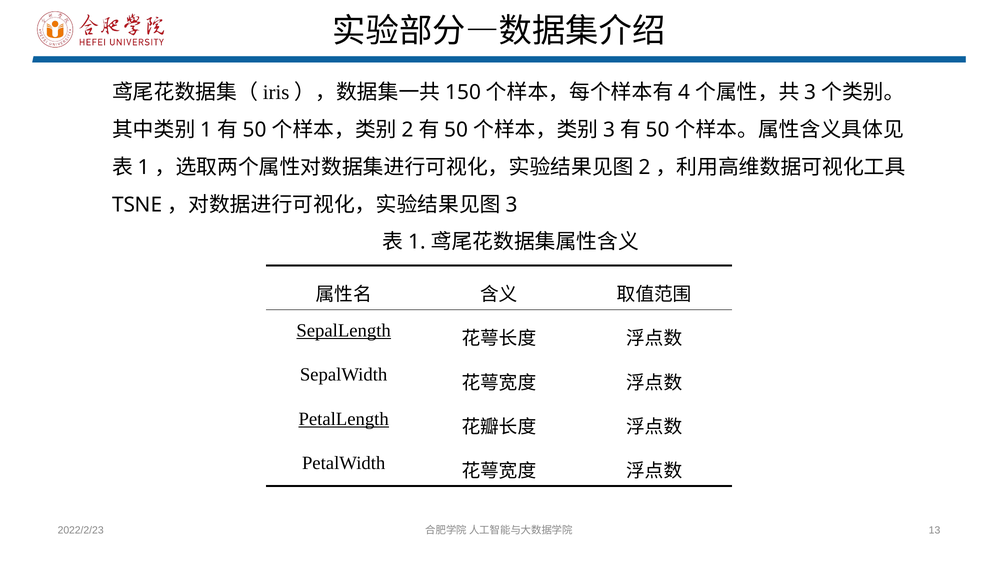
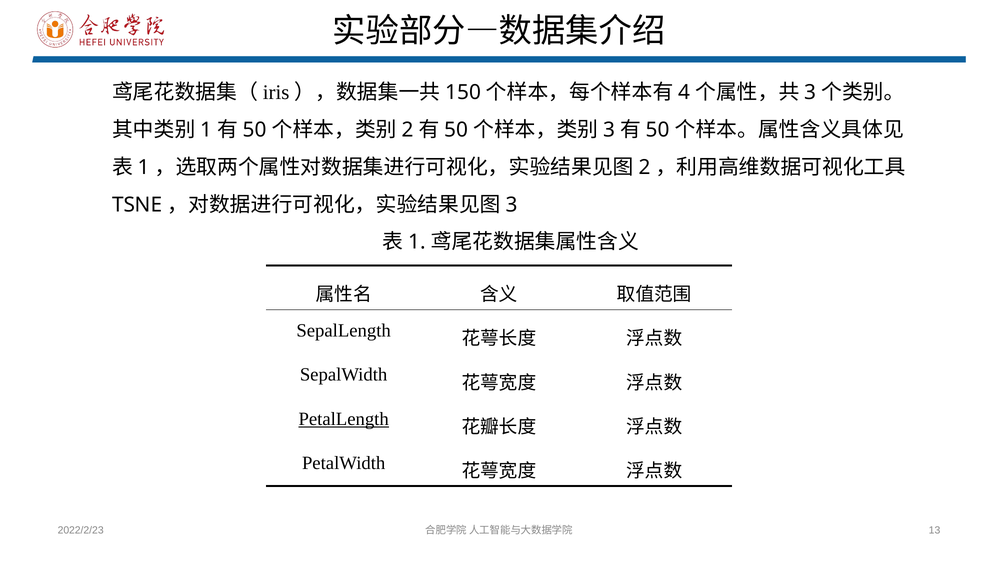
SepalLength underline: present -> none
